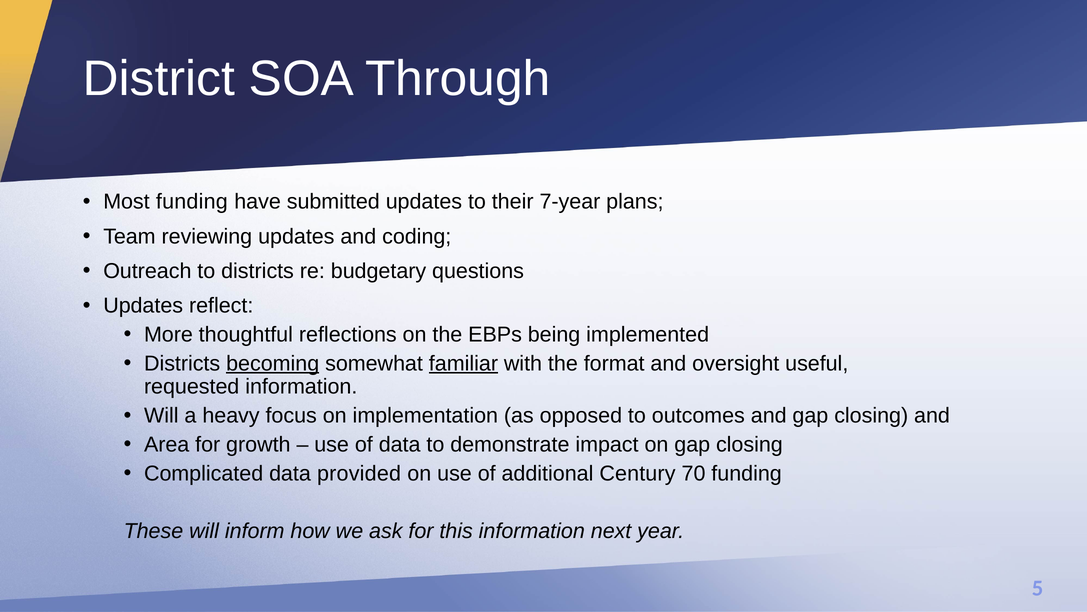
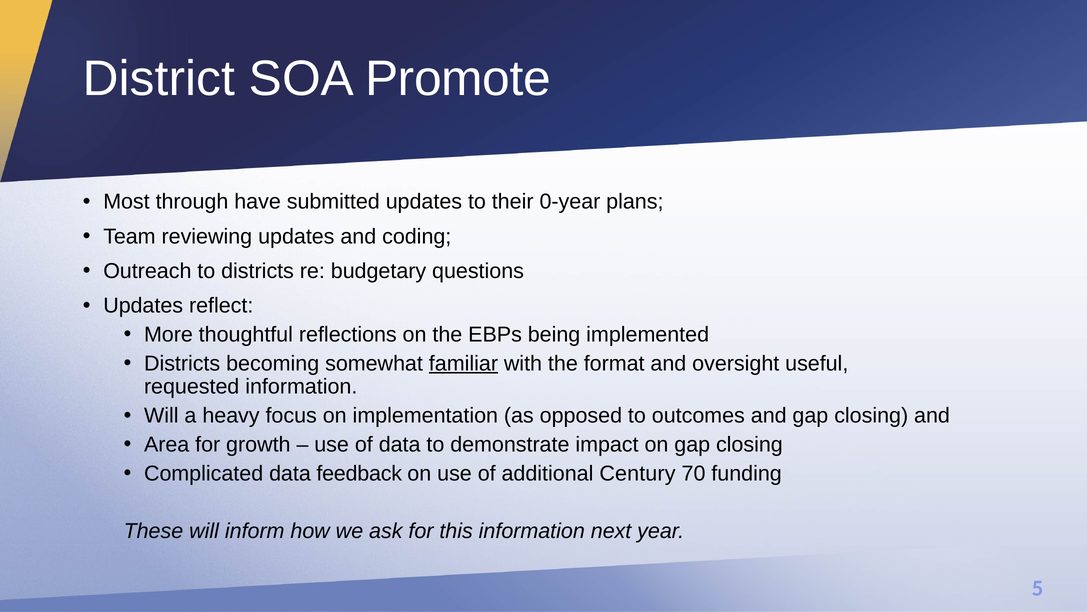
Through: Through -> Promote
Most funding: funding -> through
7-year: 7-year -> 0-year
becoming underline: present -> none
provided: provided -> feedback
